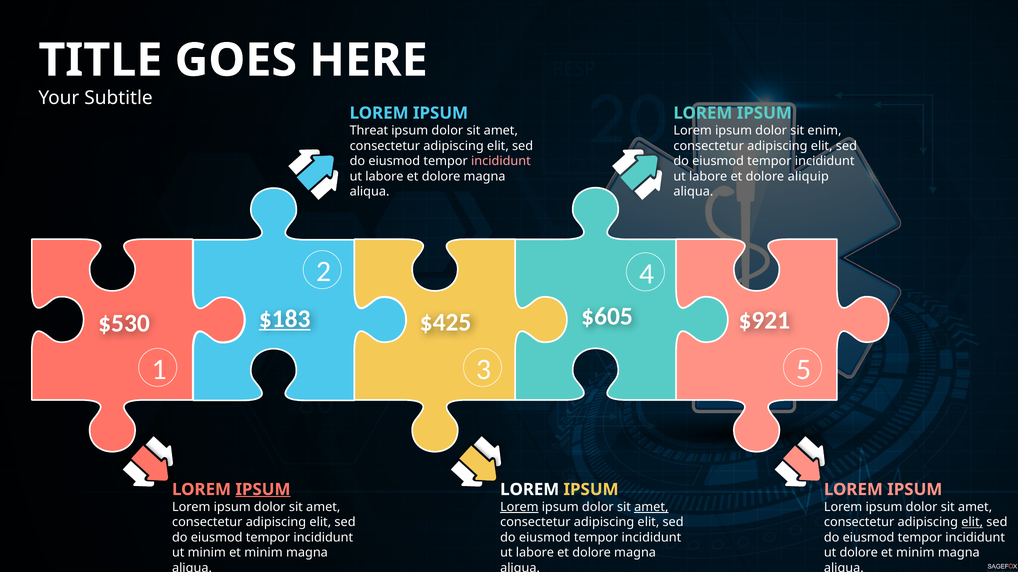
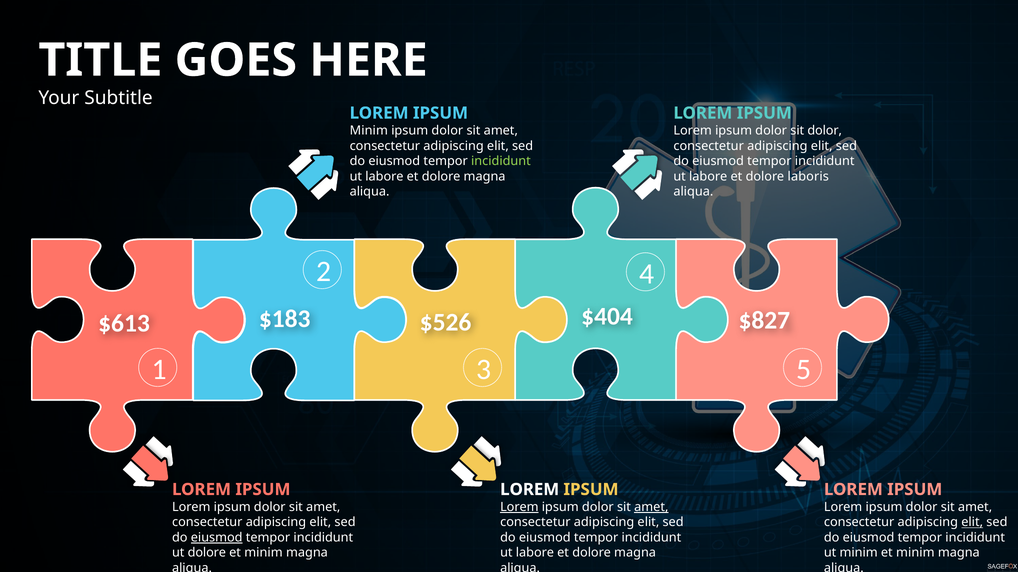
Threat at (369, 131): Threat -> Minim
sit enim: enim -> dolor
incididunt at (501, 161) colour: pink -> light green
aliquip: aliquip -> laboris
$605: $605 -> $404
$183 underline: present -> none
$921: $921 -> $827
$425: $425 -> $526
$530: $530 -> $613
IPSUM at (263, 490) underline: present -> none
eiusmod at (217, 538) underline: none -> present
ut minim: minim -> dolore
ut dolore: dolore -> minim
